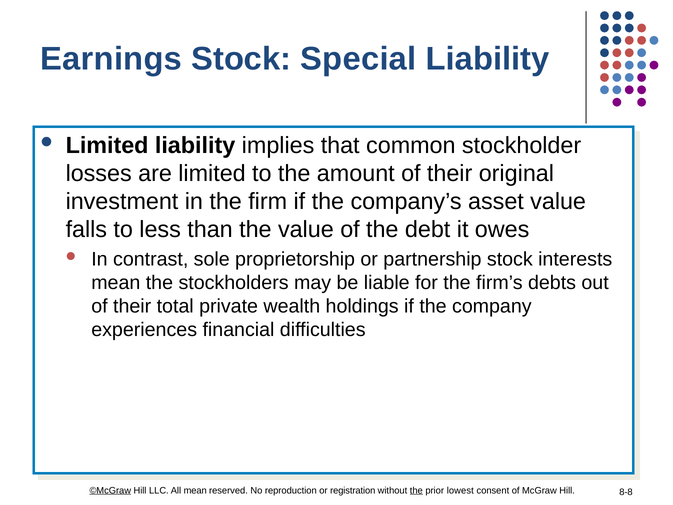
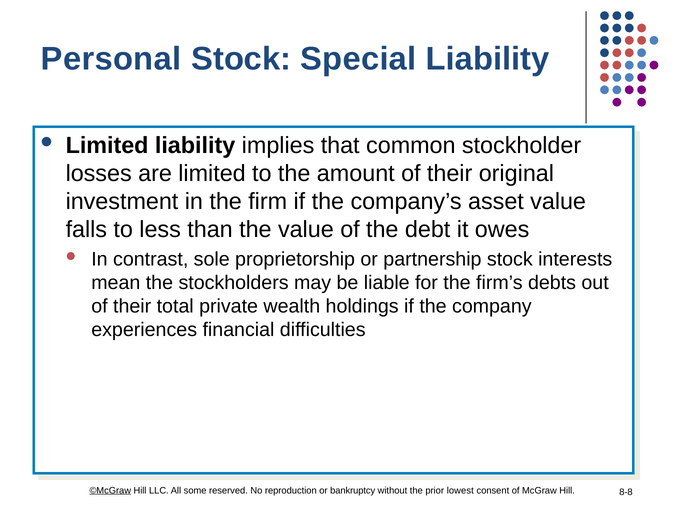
Earnings: Earnings -> Personal
All mean: mean -> some
registration: registration -> bankruptcy
the at (416, 490) underline: present -> none
